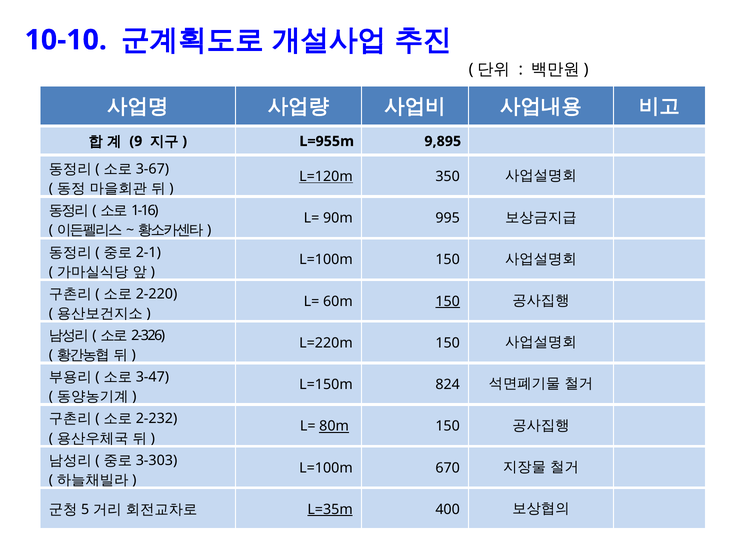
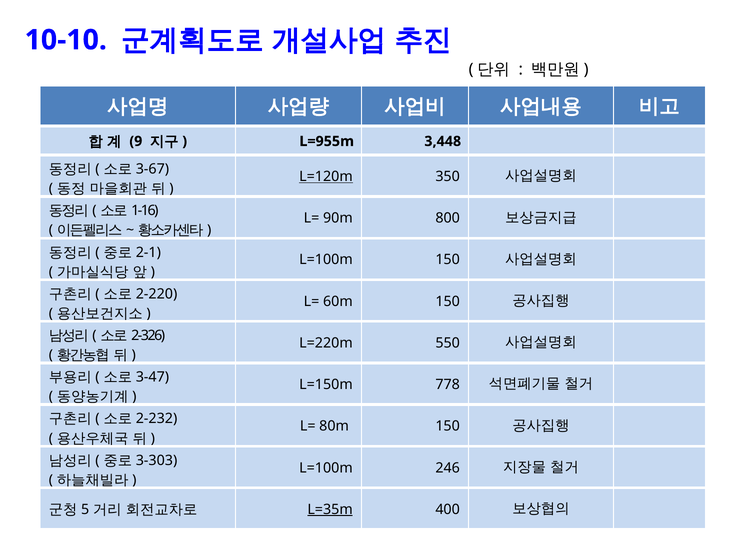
9,895: 9,895 -> 3,448
995: 995 -> 800
150 at (448, 302) underline: present -> none
L=220m 150: 150 -> 550
824: 824 -> 778
80m underline: present -> none
670: 670 -> 246
